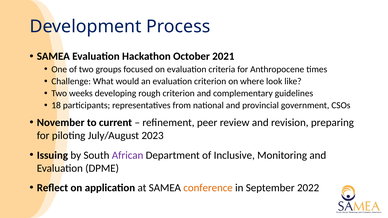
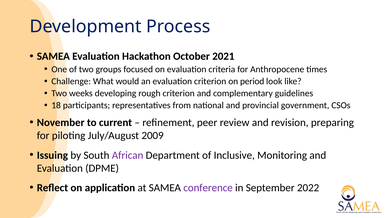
where: where -> period
2023: 2023 -> 2009
conference colour: orange -> purple
